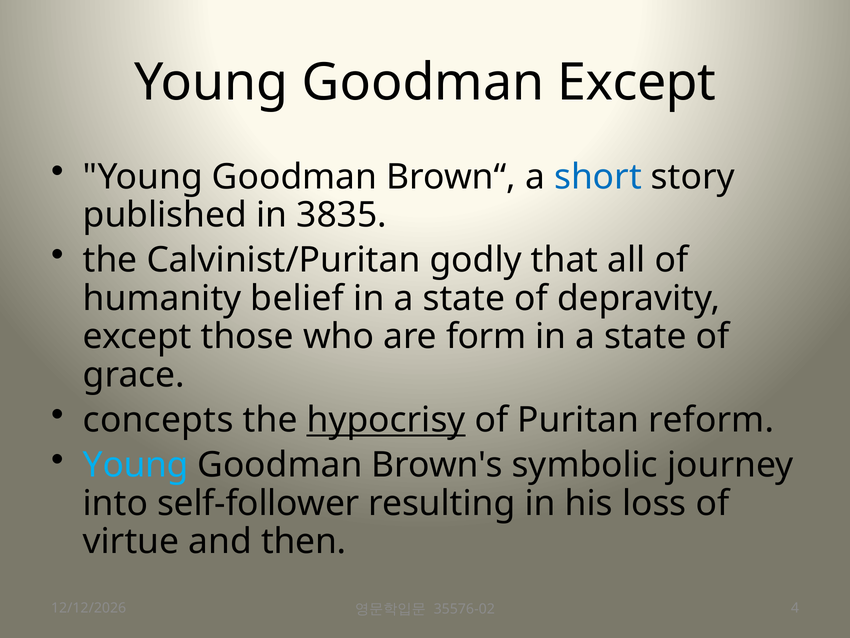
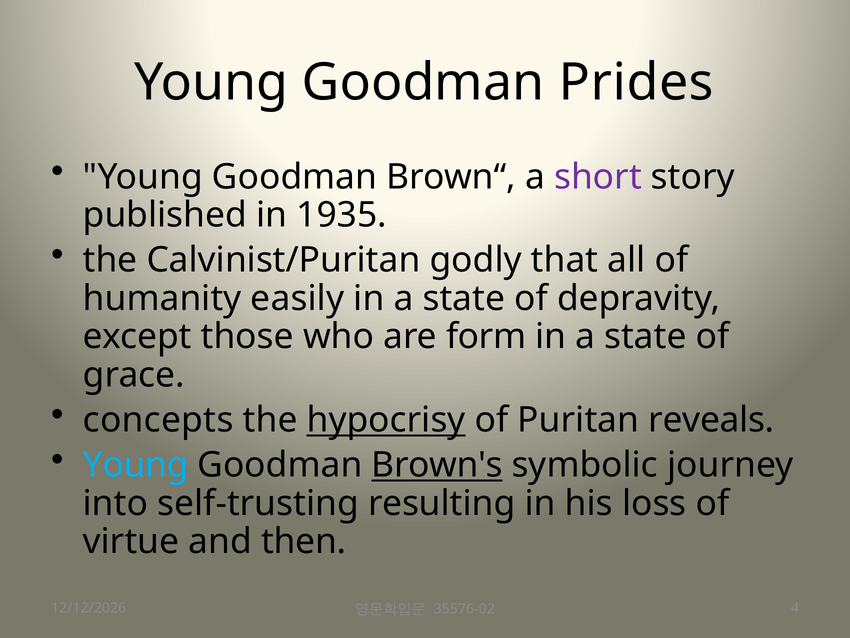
Goodman Except: Except -> Prides
short colour: blue -> purple
3835: 3835 -> 1935
belief: belief -> easily
reform: reform -> reveals
Brown's underline: none -> present
self-follower: self-follower -> self-trusting
